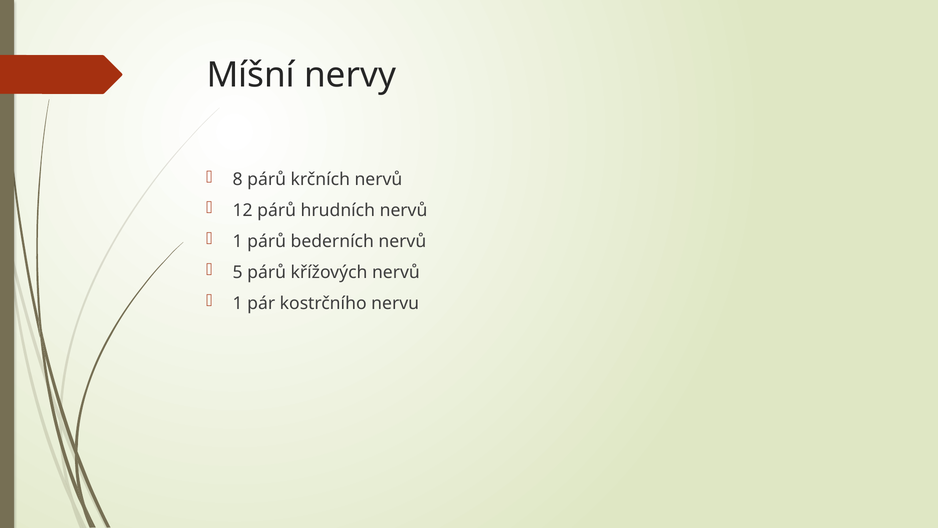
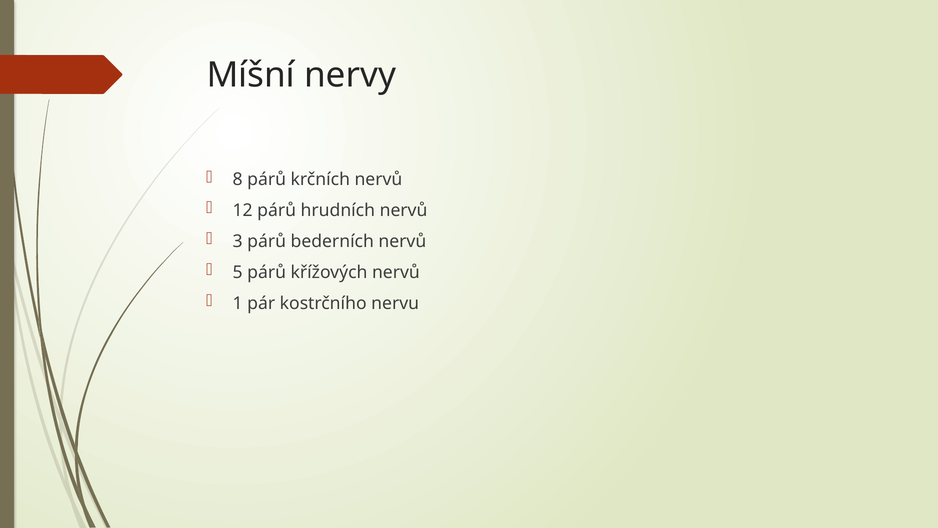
1 at (238, 241): 1 -> 3
